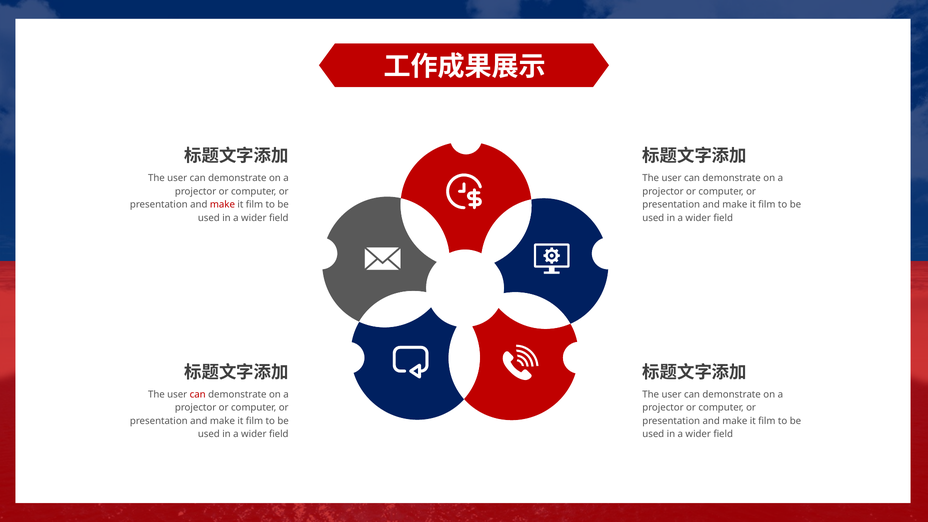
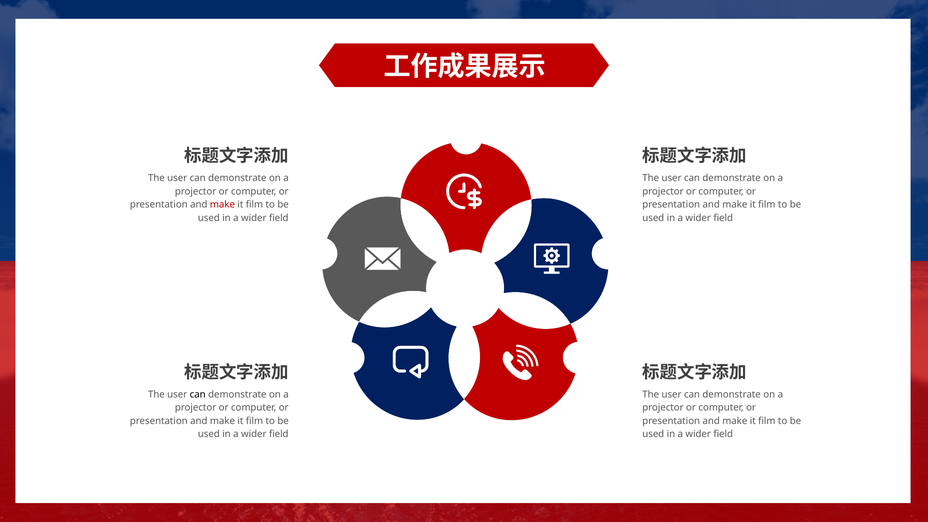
can at (198, 394) colour: red -> black
